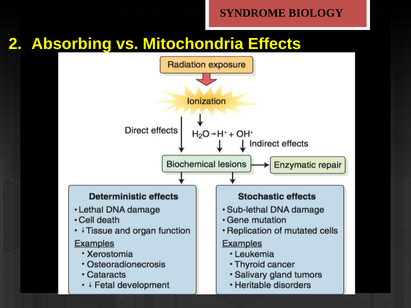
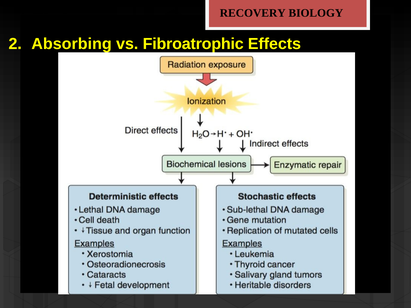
SYNDROME: SYNDROME -> RECOVERY
Mitochondria: Mitochondria -> Fibroatrophic
